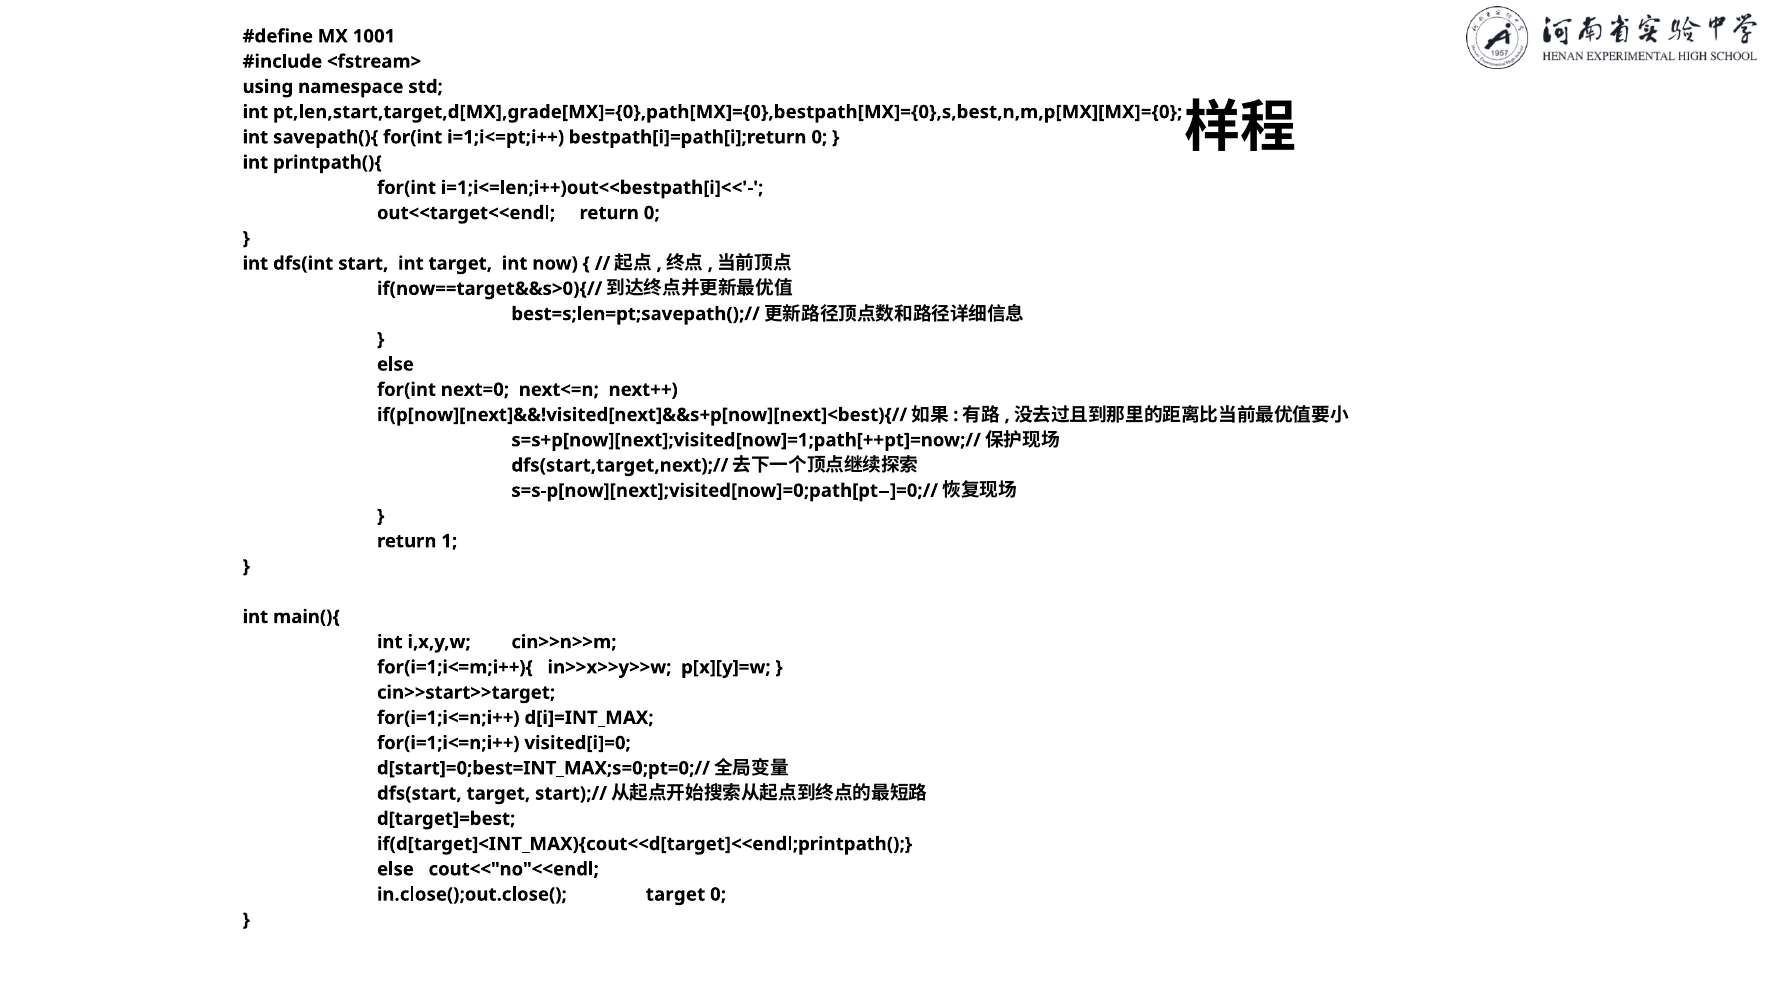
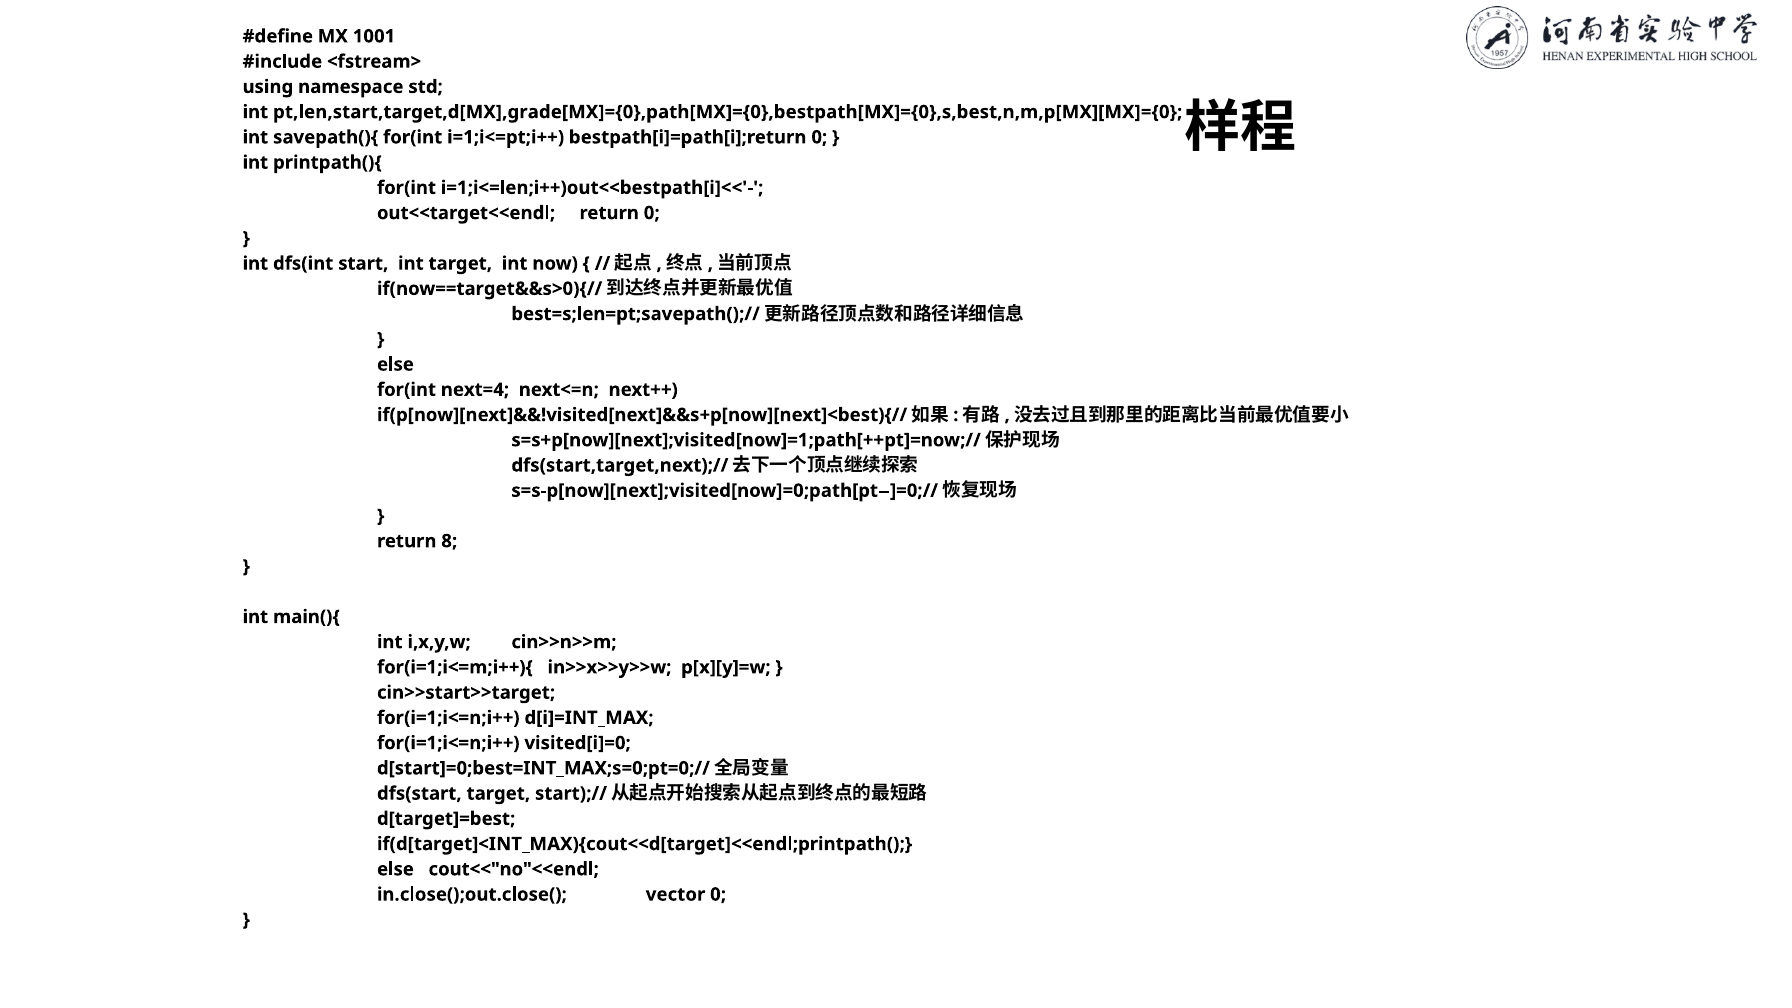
next=0: next=0 -> next=4
1: 1 -> 8
in.close();out.close( target: target -> vector
